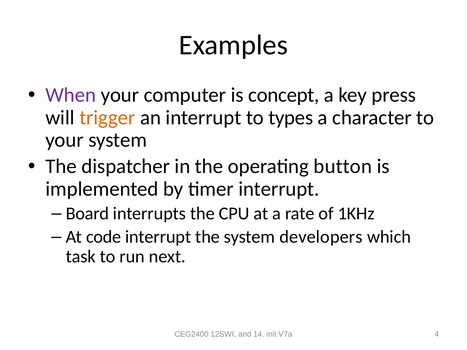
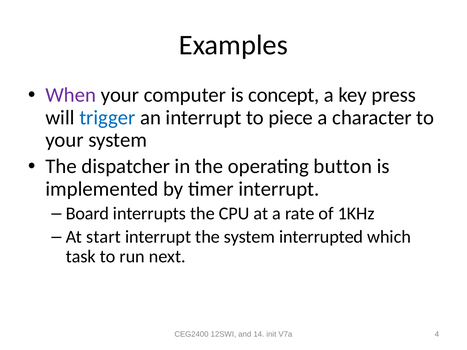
trigger colour: orange -> blue
types: types -> piece
code: code -> start
developers: developers -> interrupted
